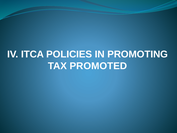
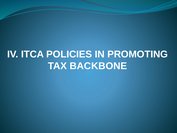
PROMOTED: PROMOTED -> BACKBONE
